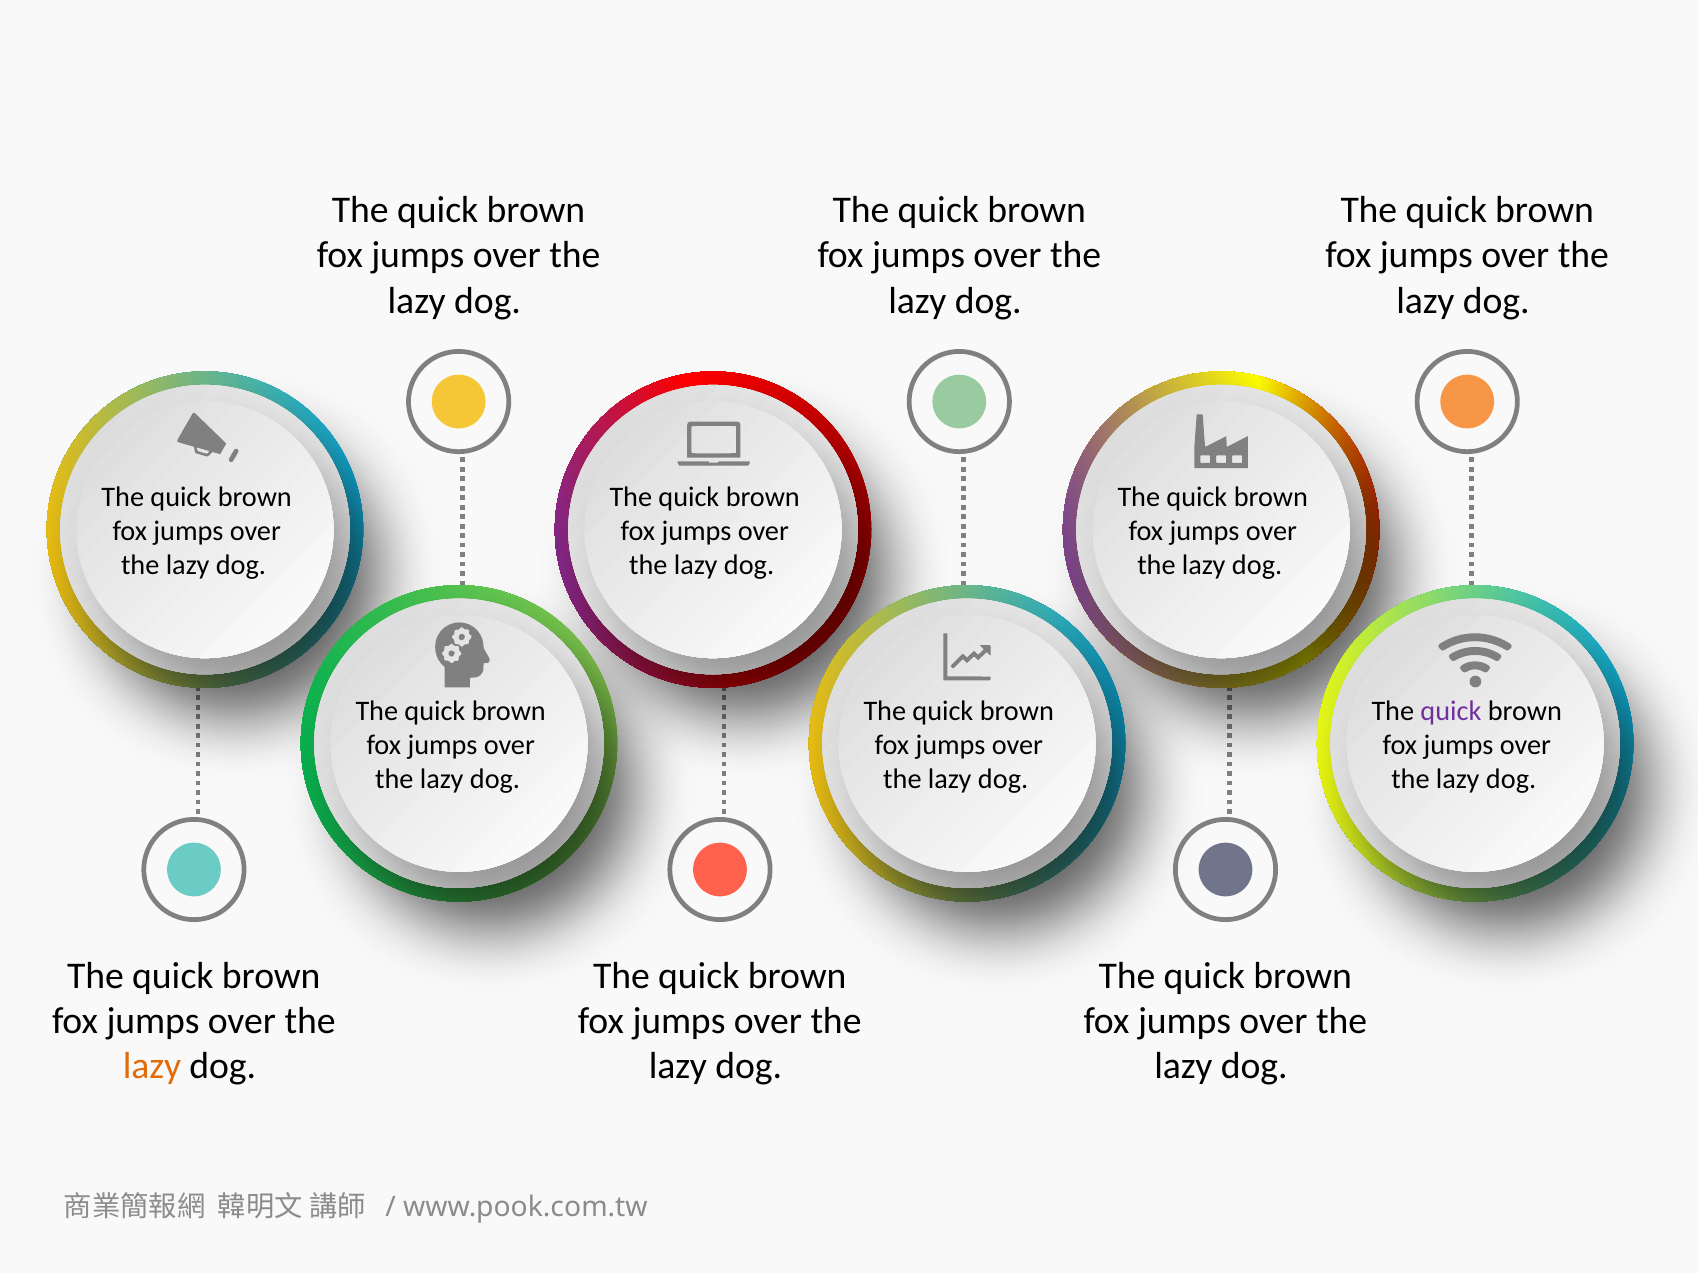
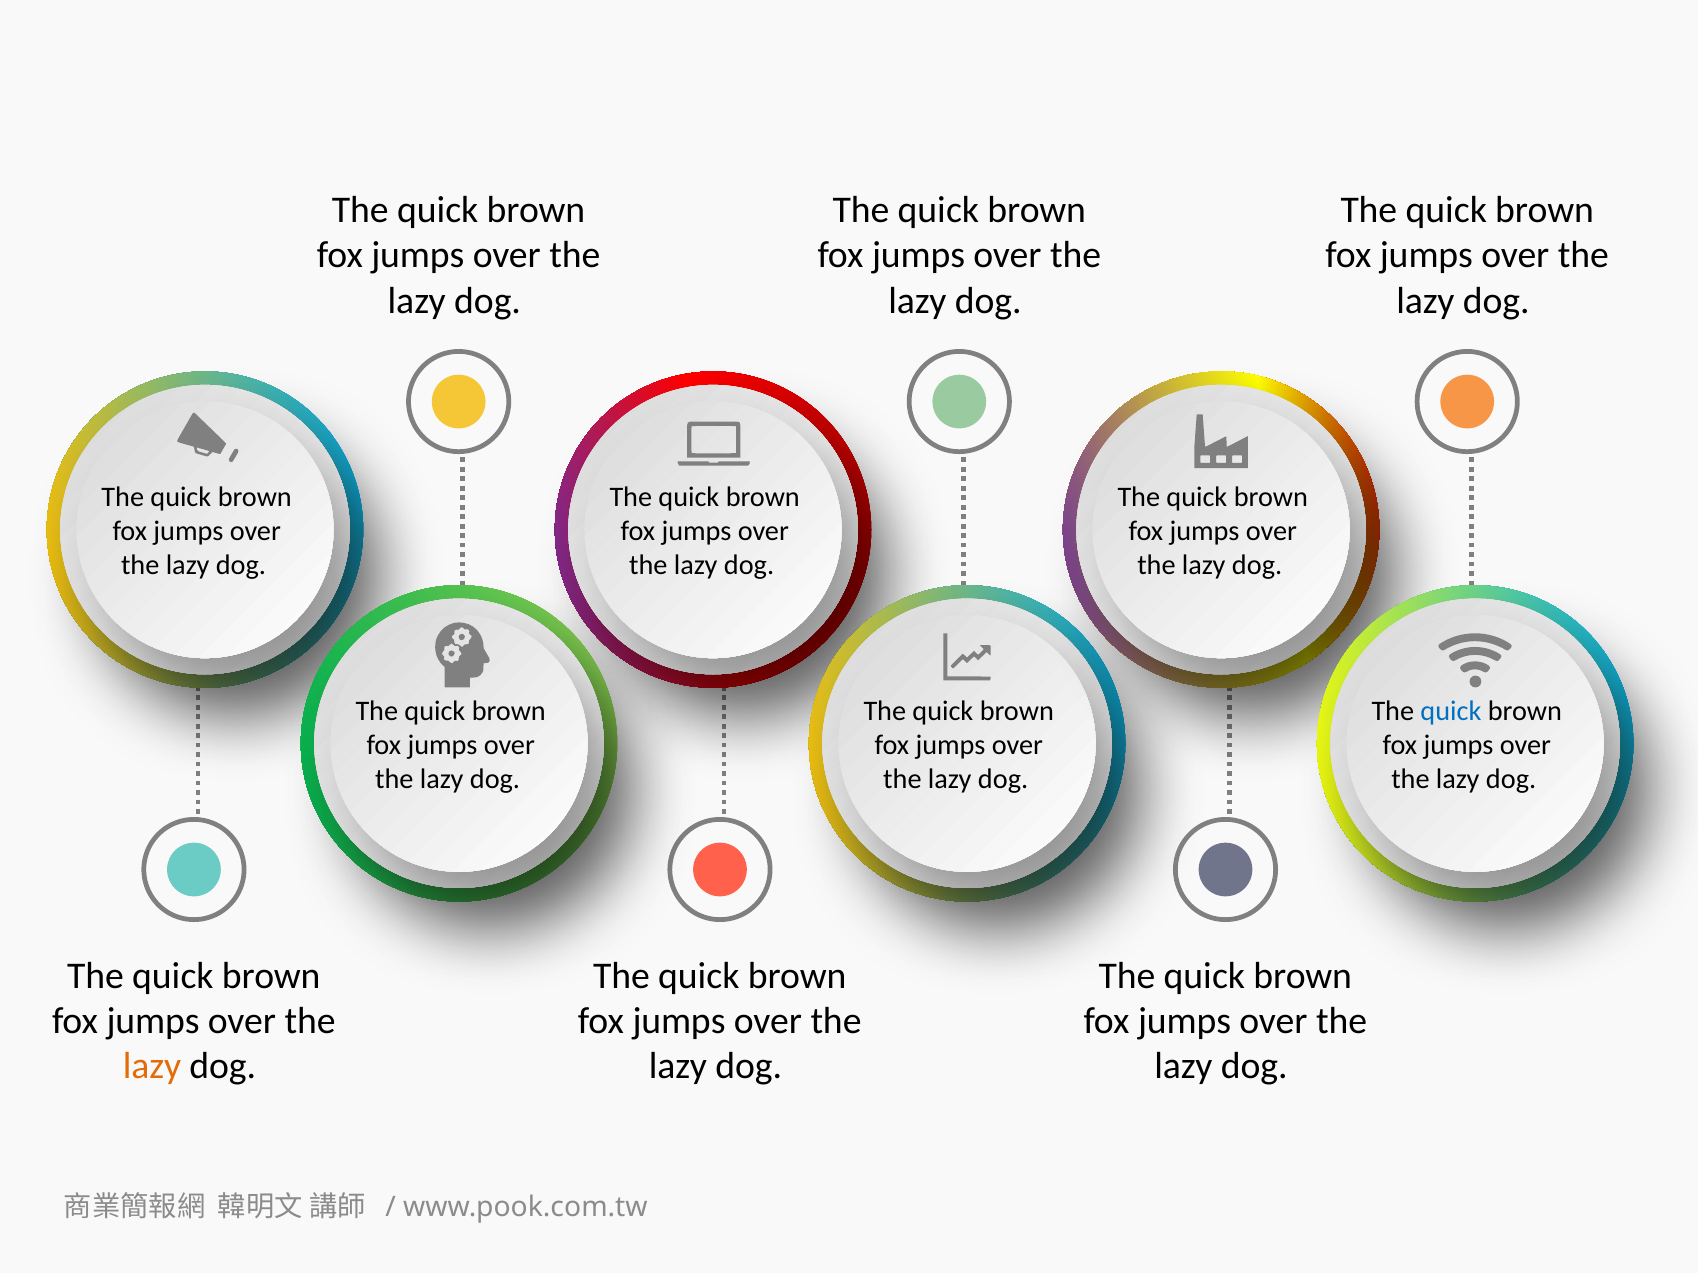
quick at (1451, 711) colour: purple -> blue
